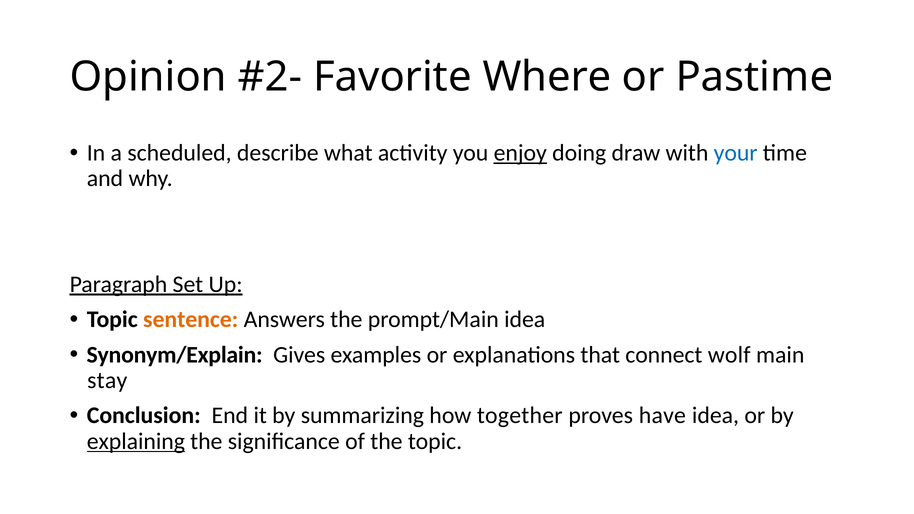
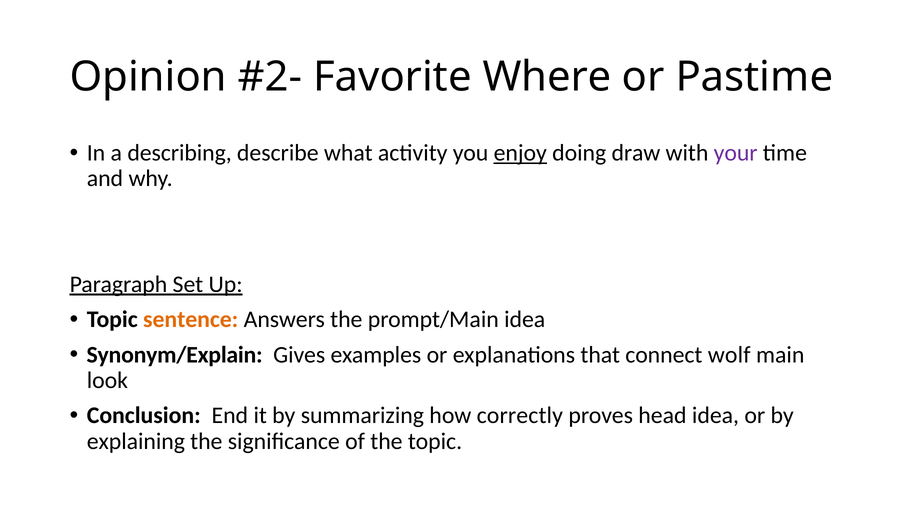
scheduled: scheduled -> describing
your colour: blue -> purple
stay: stay -> look
together: together -> correctly
have: have -> head
explaining underline: present -> none
